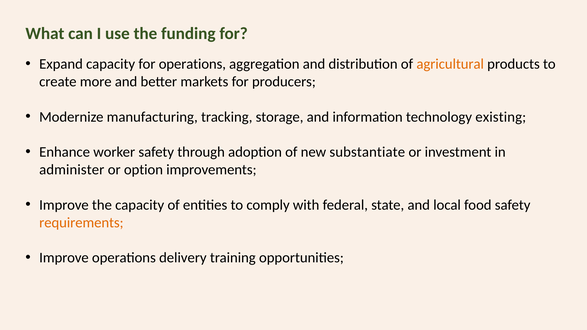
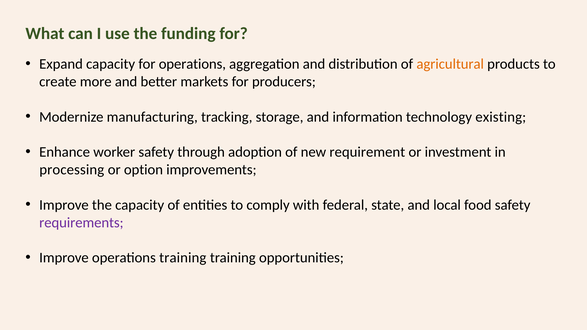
substantiate: substantiate -> requirement
administer: administer -> processing
requirements colour: orange -> purple
operations delivery: delivery -> training
